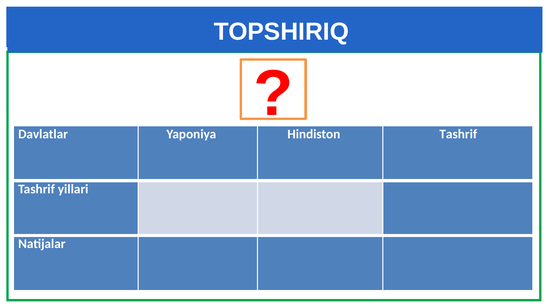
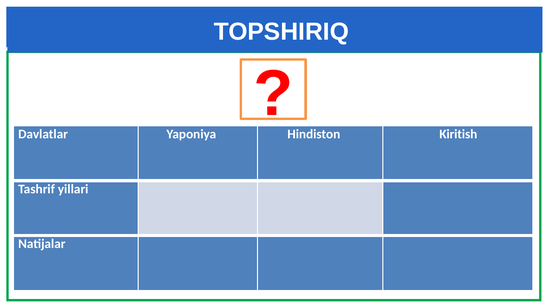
Hindiston Tashrif: Tashrif -> Kiritish
